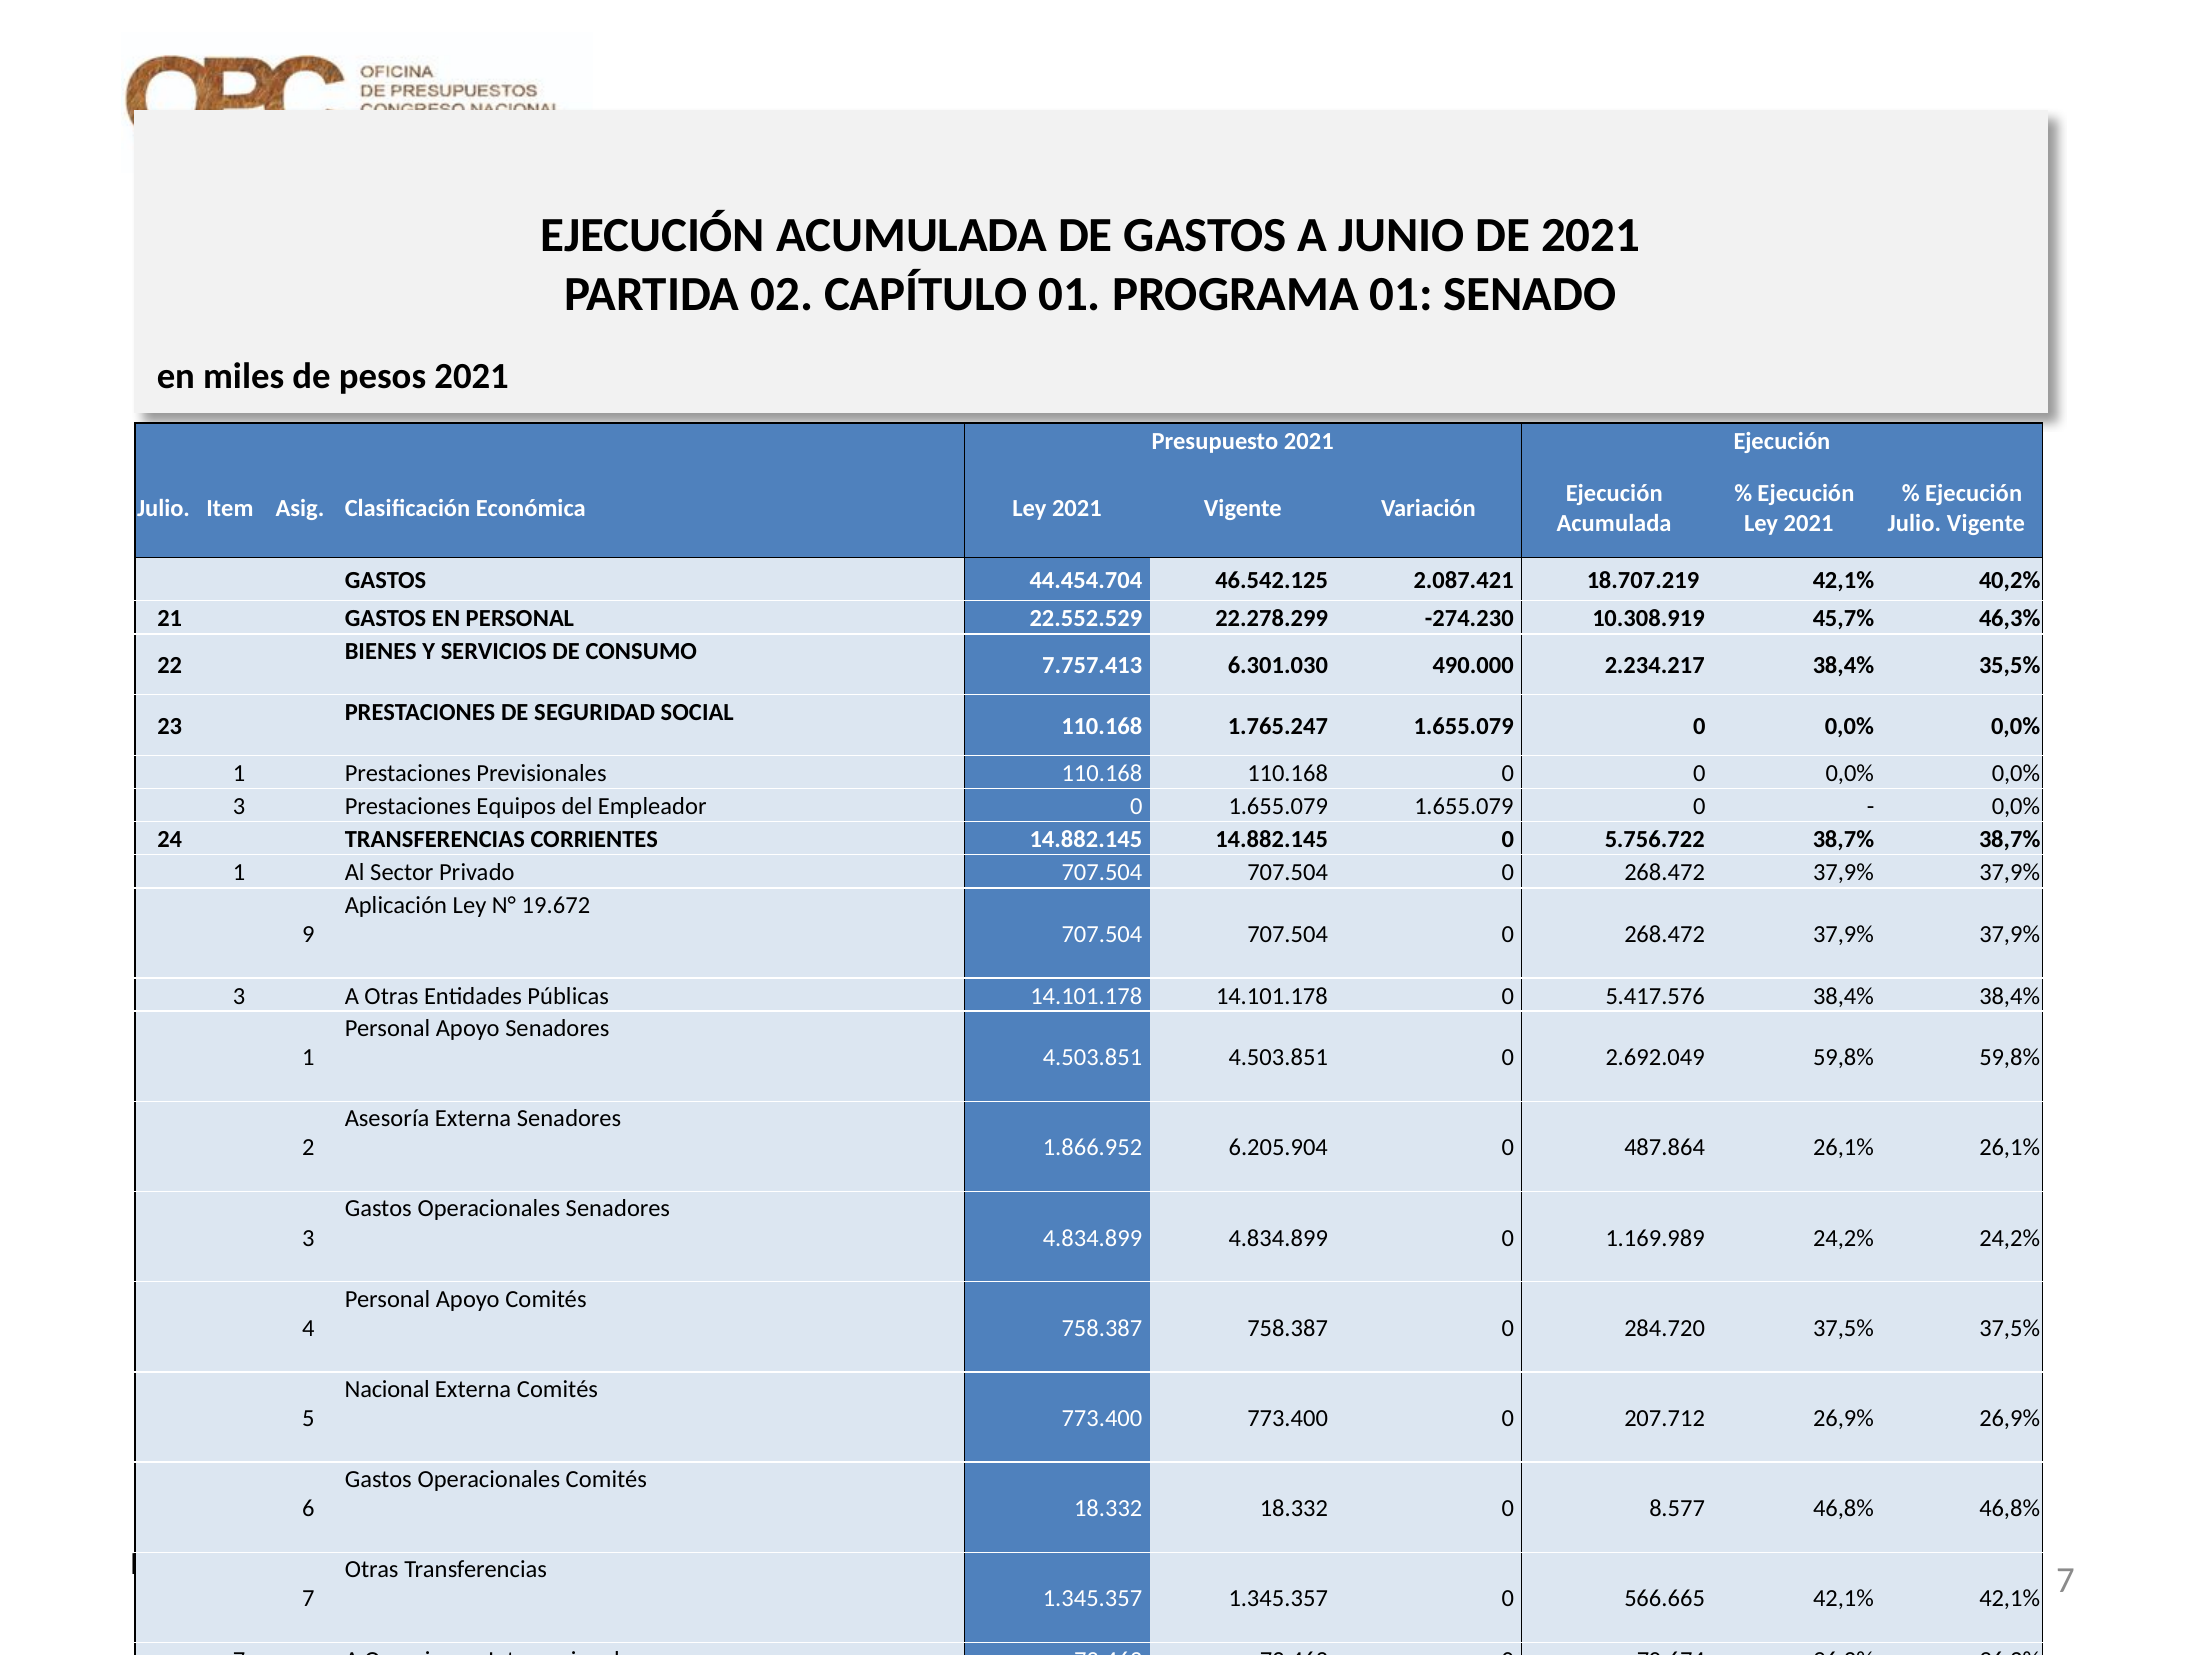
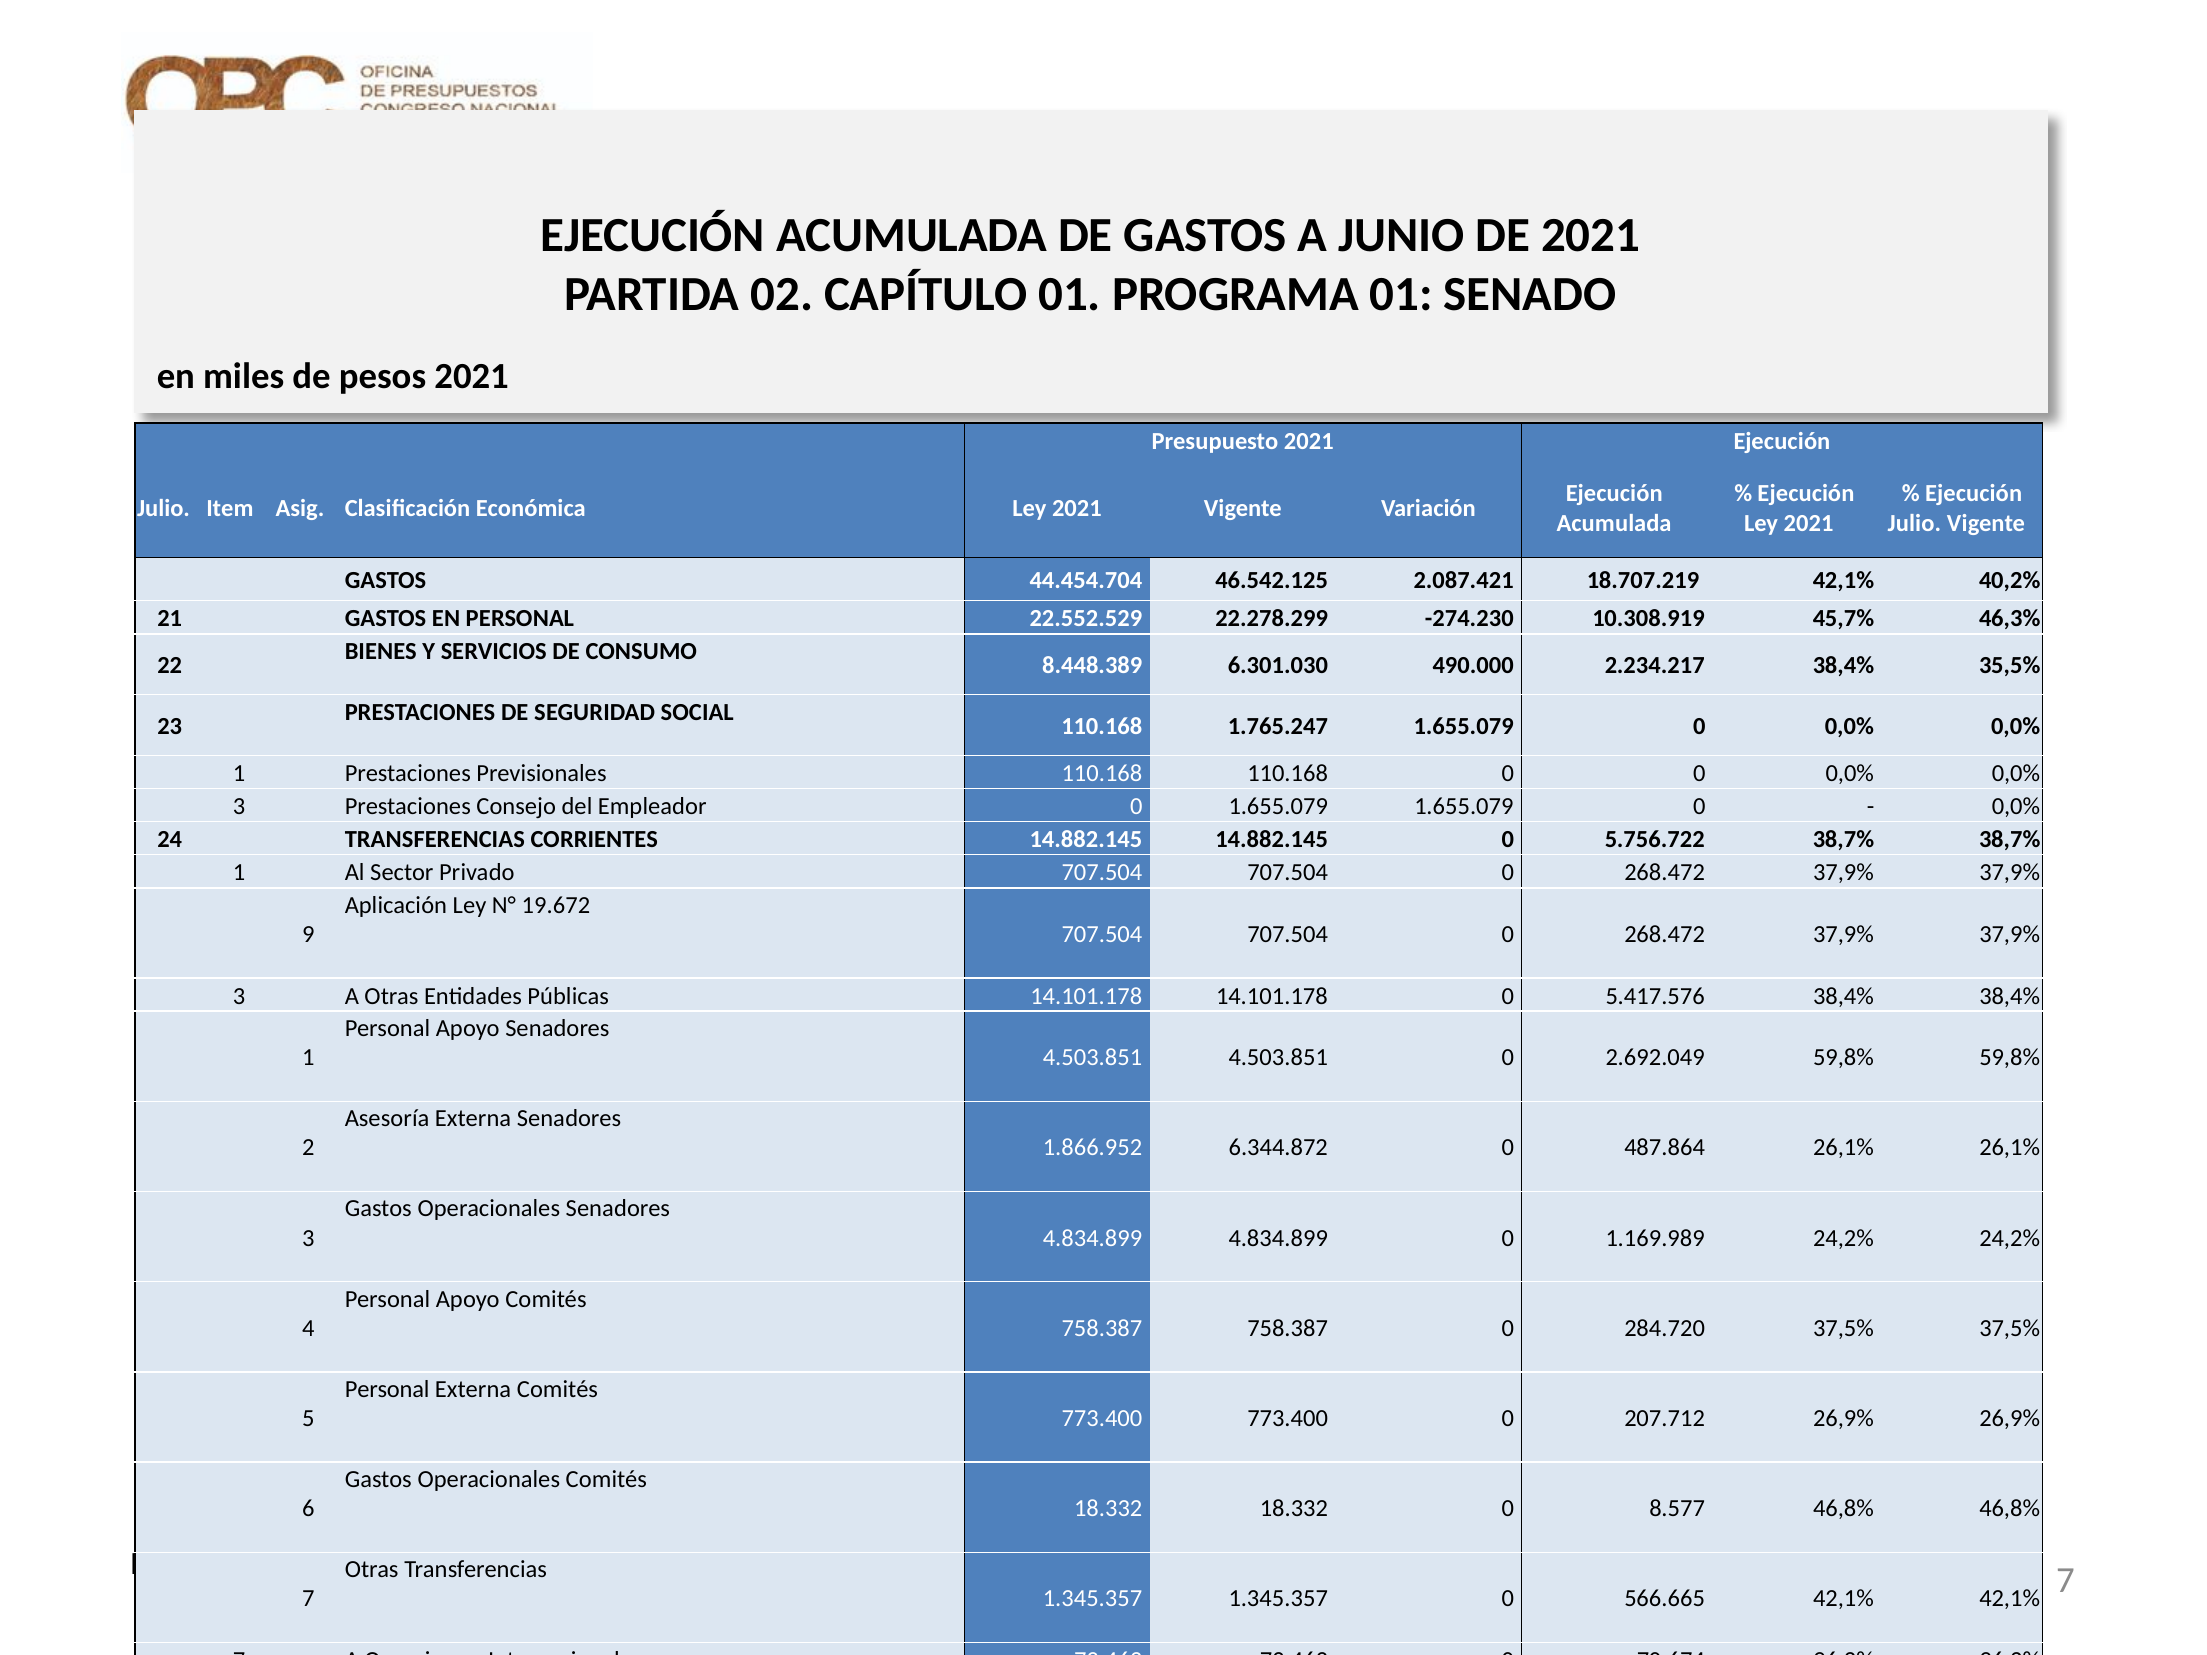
7.757.413: 7.757.413 -> 8.448.389
Prestaciones Equipos: Equipos -> Consejo
6.205.904: 6.205.904 -> 6.344.872
Nacional at (387, 1389): Nacional -> Personal
